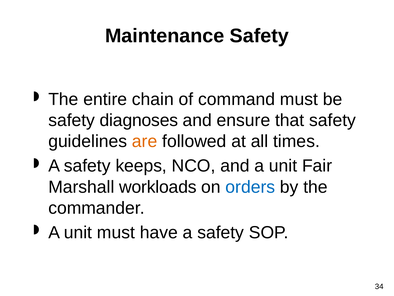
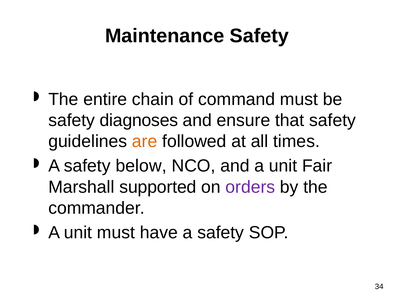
keeps: keeps -> below
workloads: workloads -> supported
orders colour: blue -> purple
